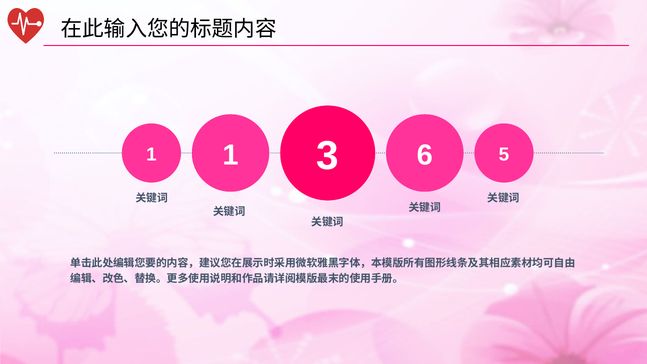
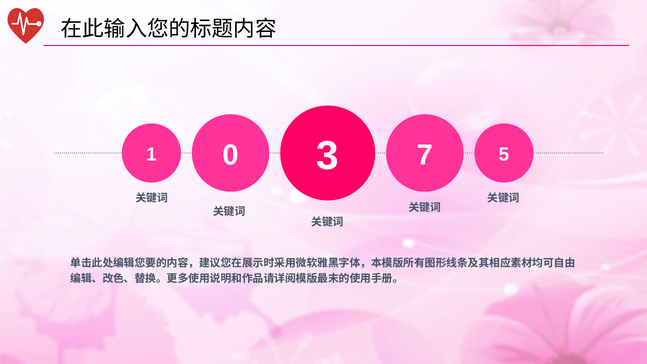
1 1: 1 -> 0
6: 6 -> 7
